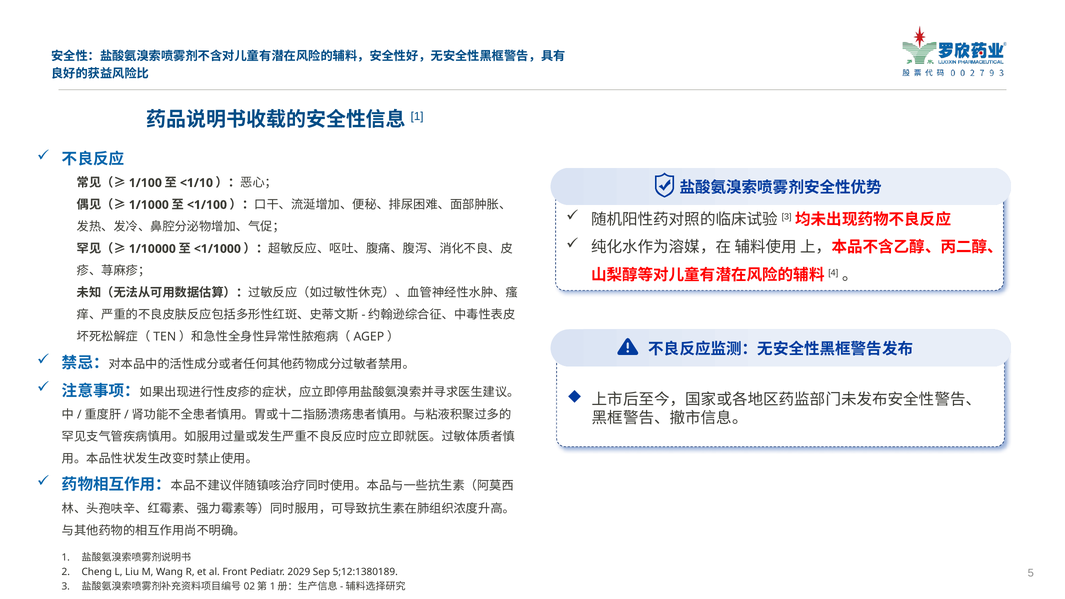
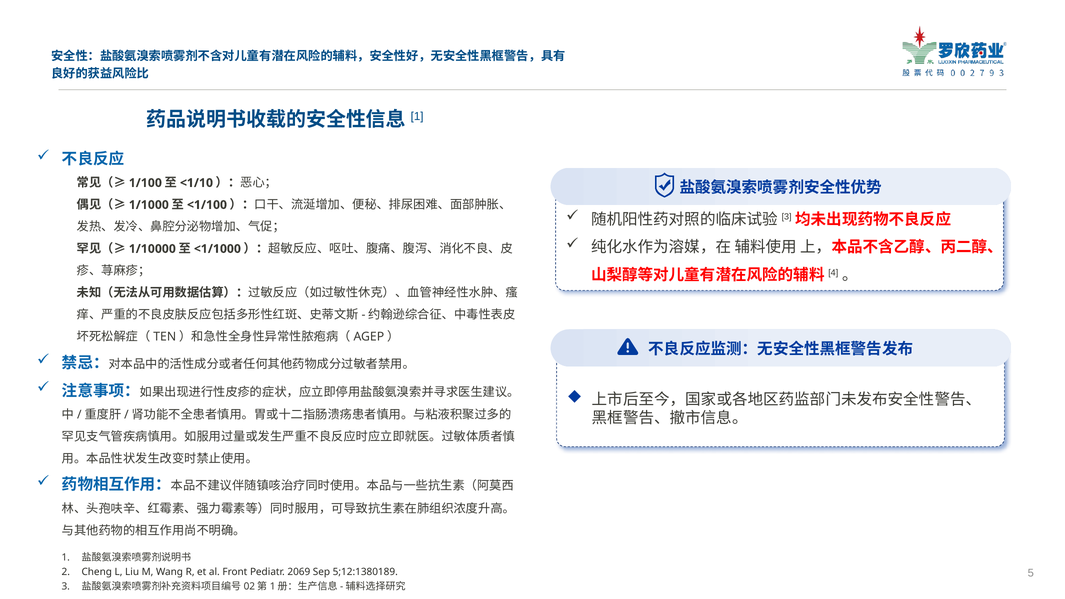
2029: 2029 -> 2069
